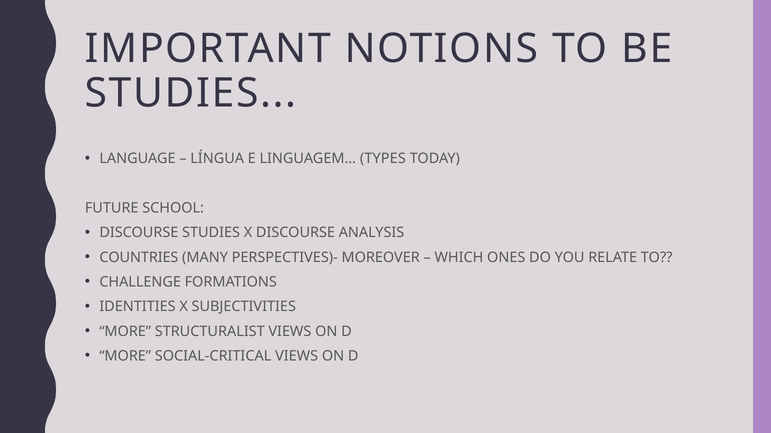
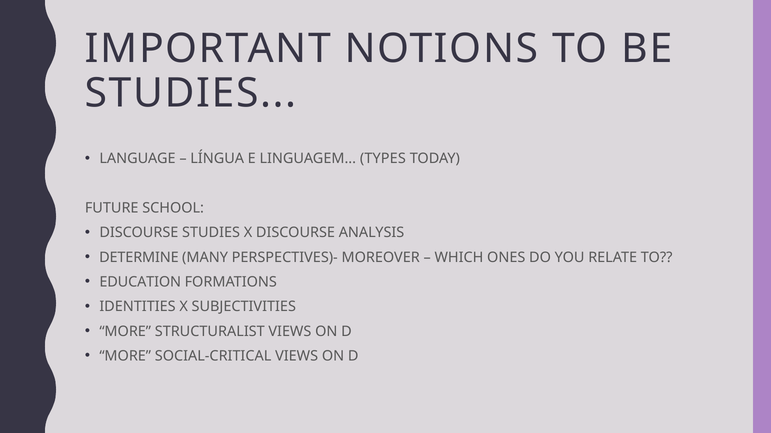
COUNTRIES: COUNTRIES -> DETERMINE
CHALLENGE: CHALLENGE -> EDUCATION
